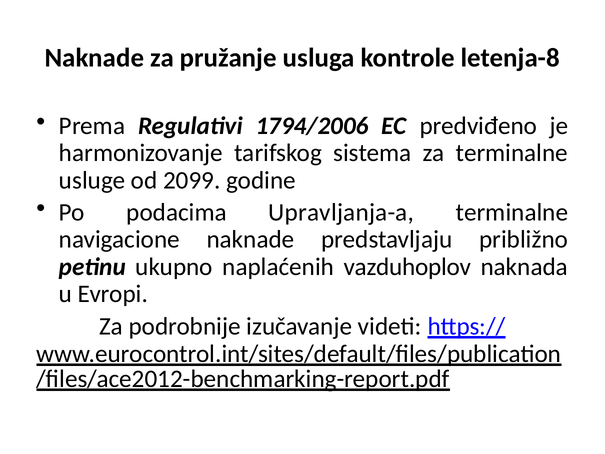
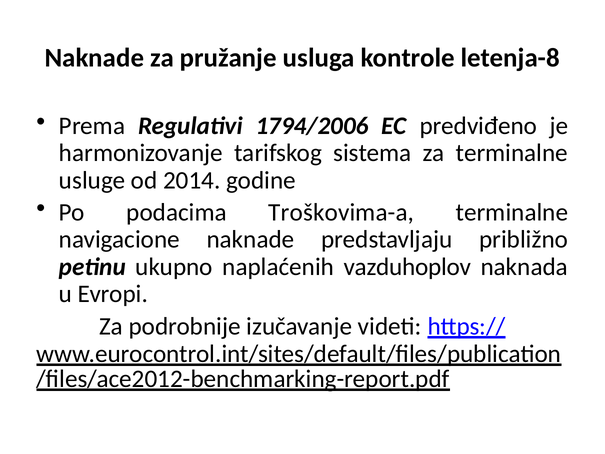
2099: 2099 -> 2014
Upravljanja-a: Upravljanja-a -> Troškovima-a
